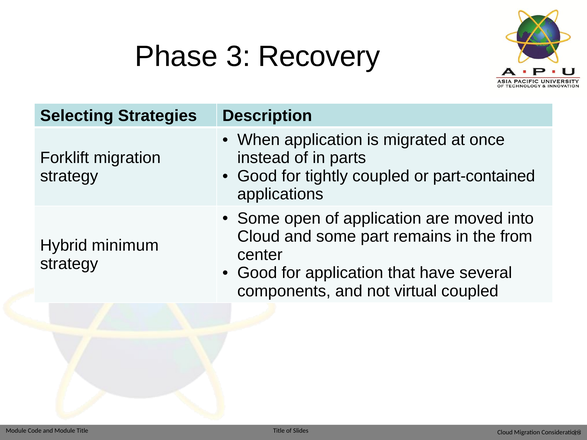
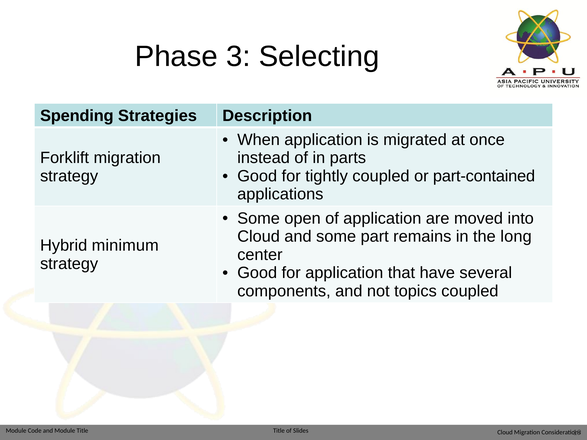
Recovery: Recovery -> Selecting
Selecting: Selecting -> Spending
from: from -> long
virtual: virtual -> topics
